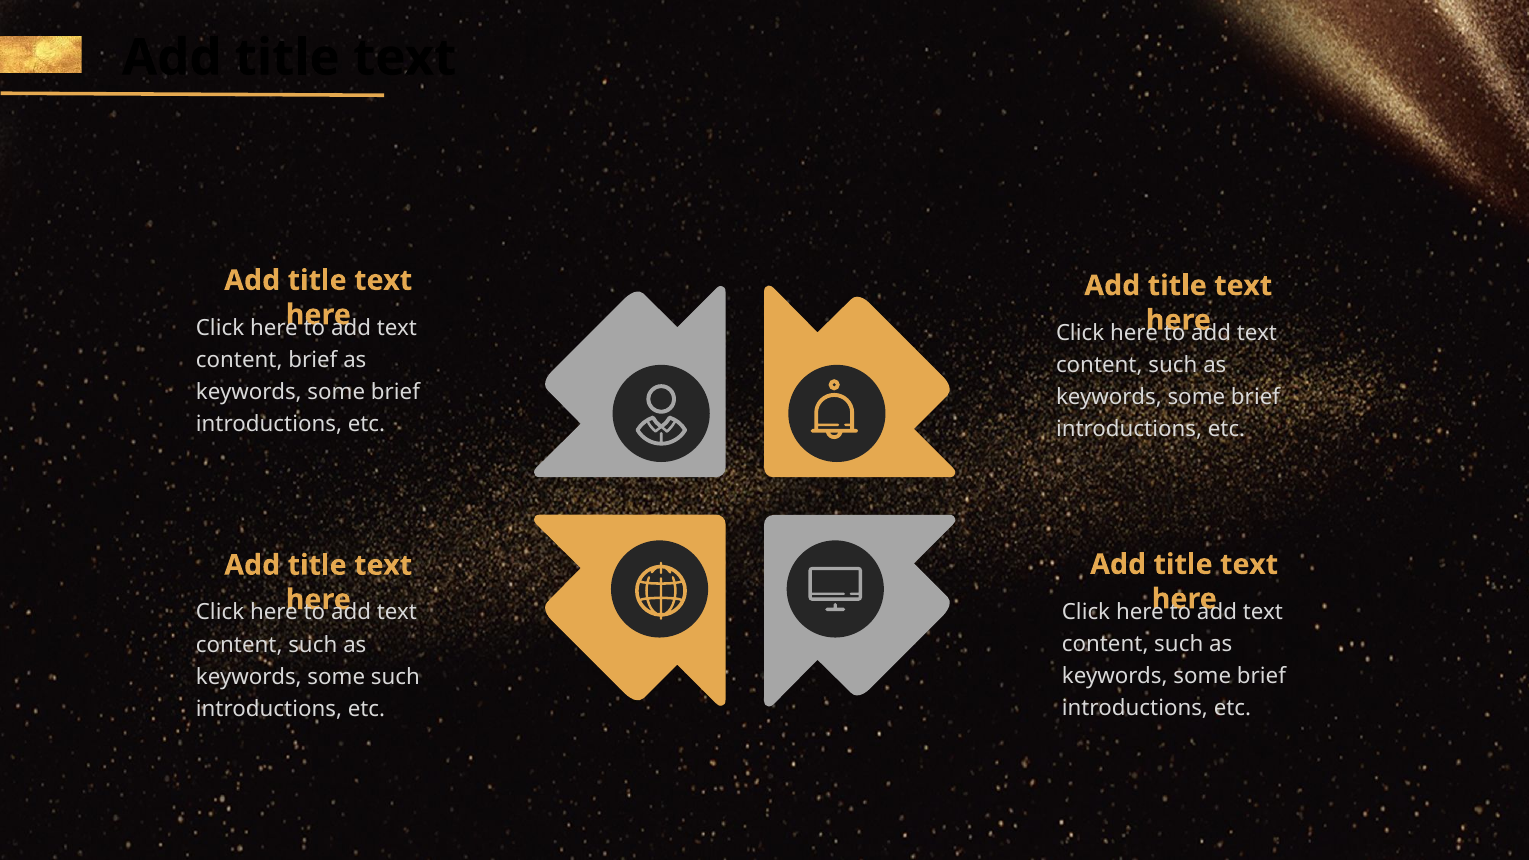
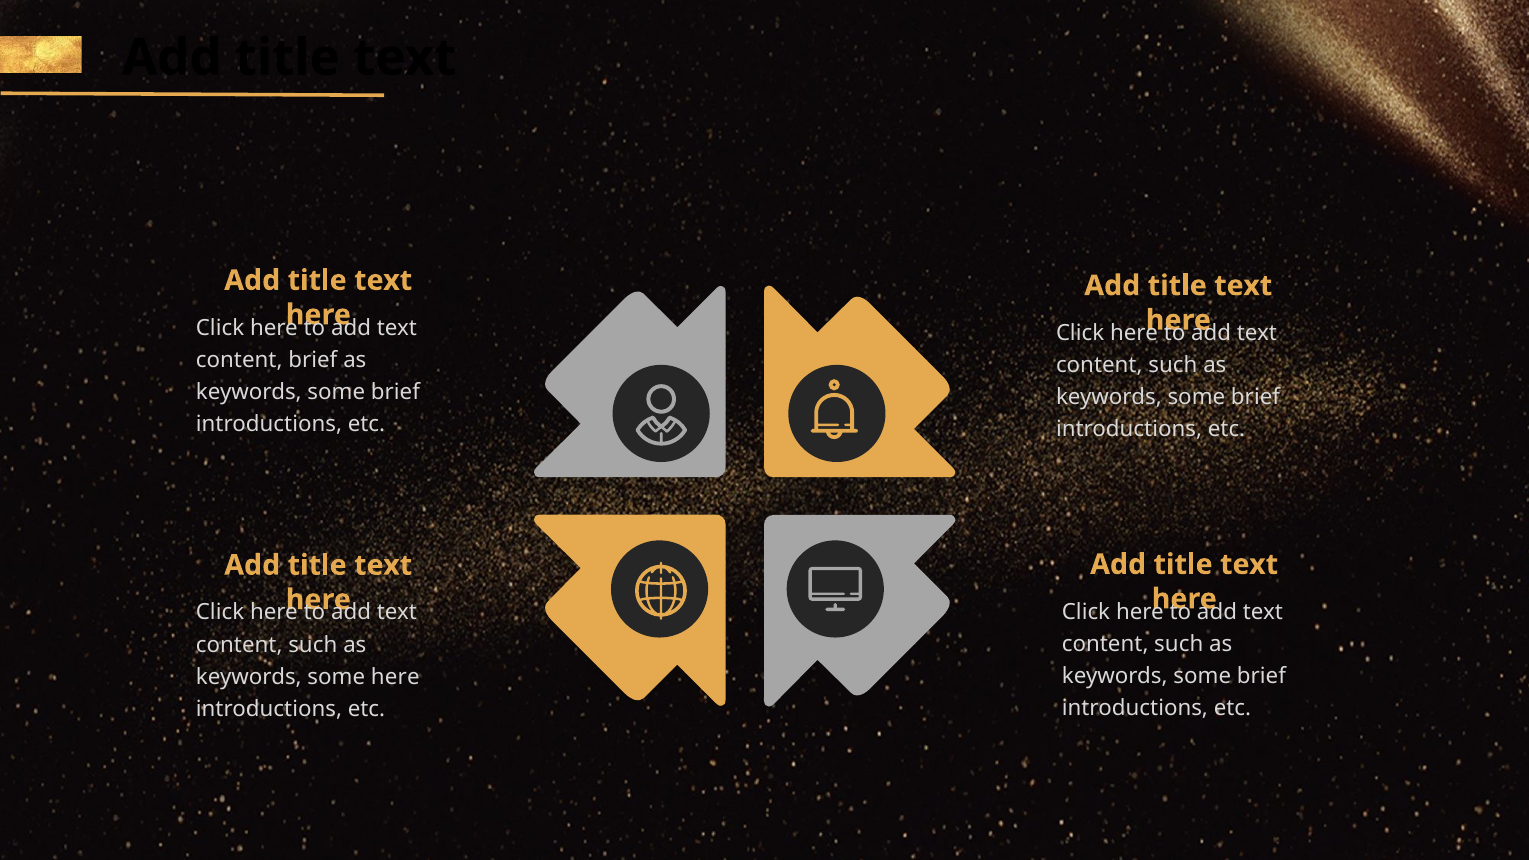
some such: such -> here
